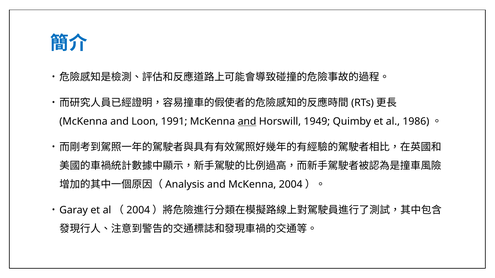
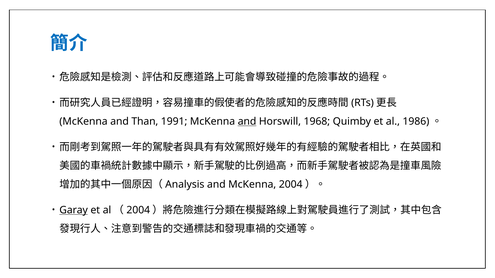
Loon: Loon -> Than
1949: 1949 -> 1968
Garay underline: none -> present
